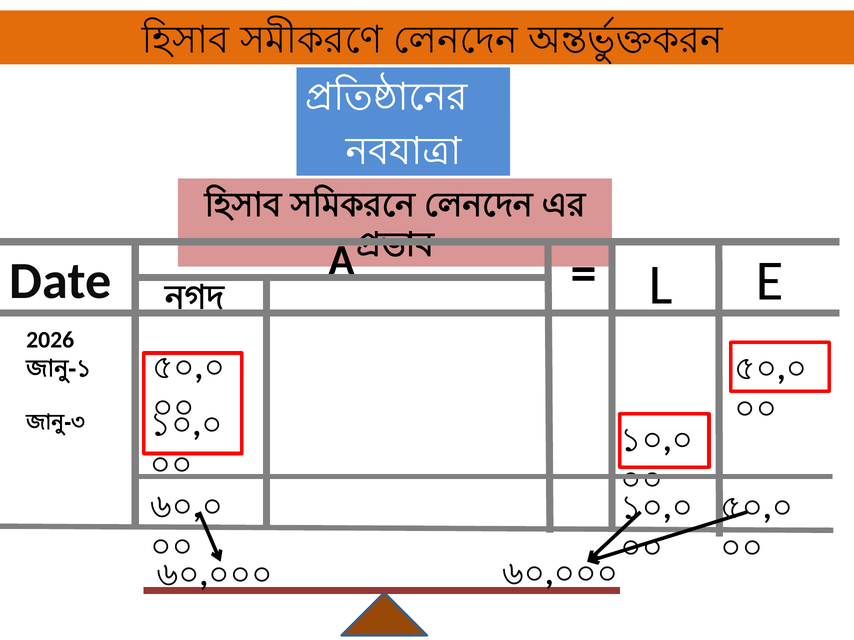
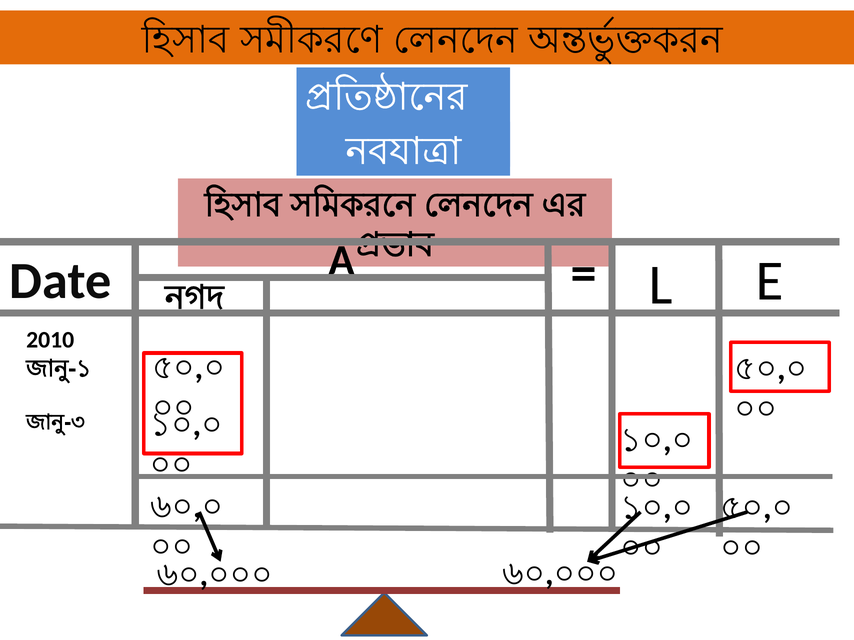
2026: 2026 -> 2010
